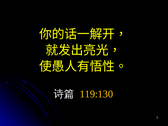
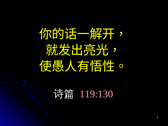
119:130 colour: yellow -> pink
